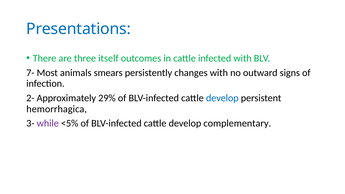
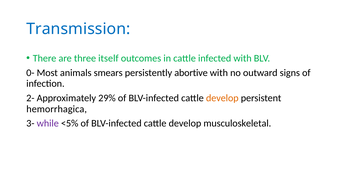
Presentations: Presentations -> Transmission
7-: 7- -> 0-
changes: changes -> abortive
develop at (222, 98) colour: blue -> orange
complementary: complementary -> musculoskeletal
